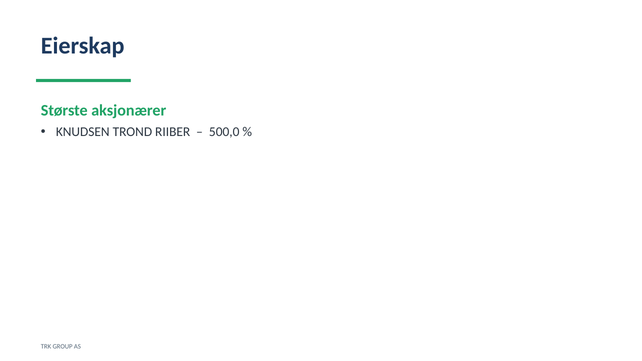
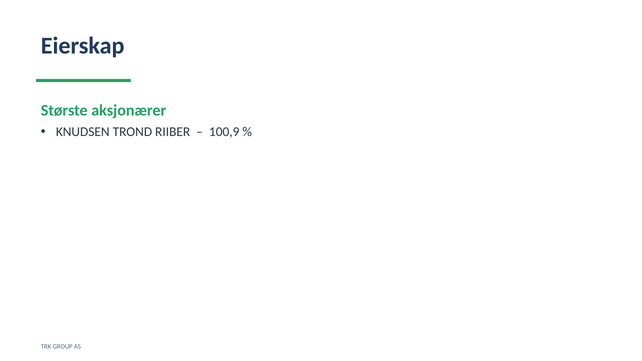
500,0: 500,0 -> 100,9
